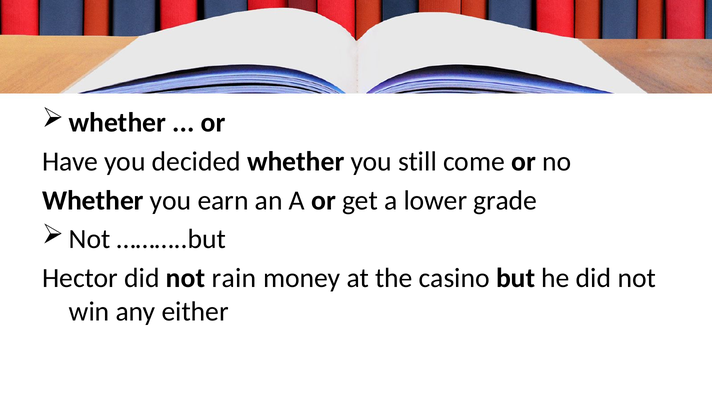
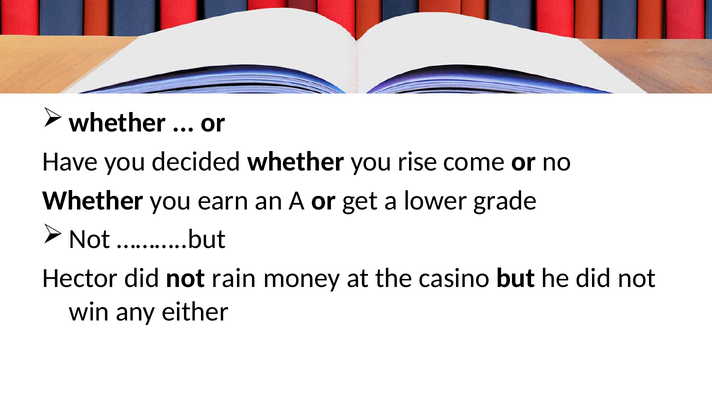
still: still -> rise
